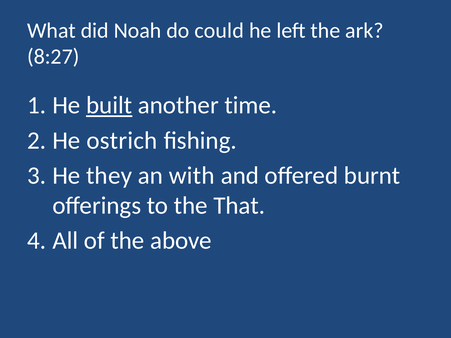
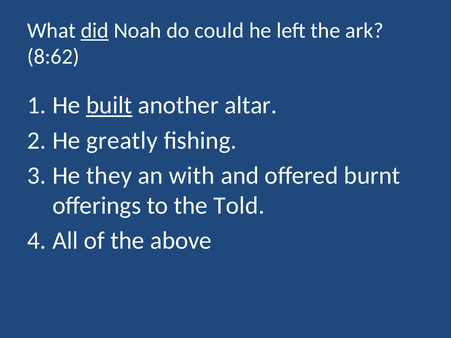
did underline: none -> present
8:27: 8:27 -> 8:62
time: time -> altar
ostrich: ostrich -> greatly
That: That -> Told
